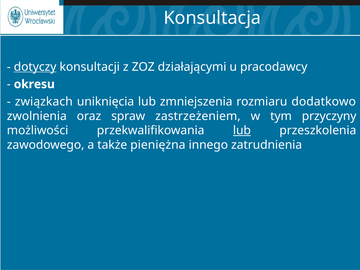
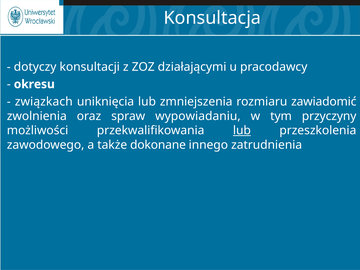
dotyczy underline: present -> none
dodatkowo: dodatkowo -> zawiadomić
zastrzeżeniem: zastrzeżeniem -> wypowiadaniu
pieniężna: pieniężna -> dokonane
